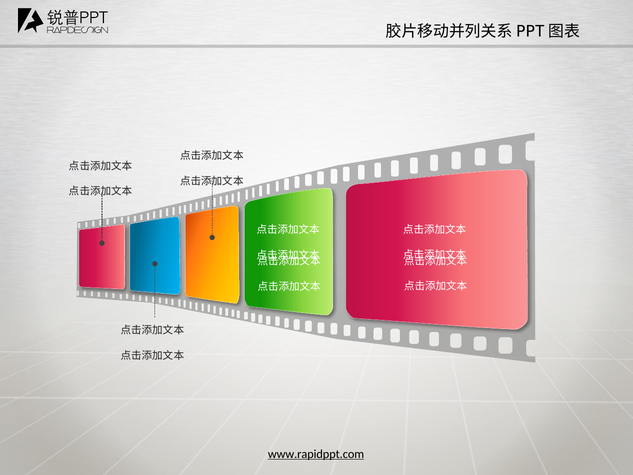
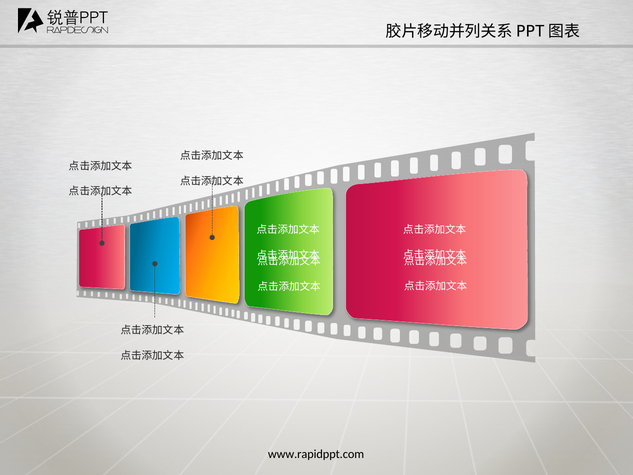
www.rapidppt.com underline: present -> none
